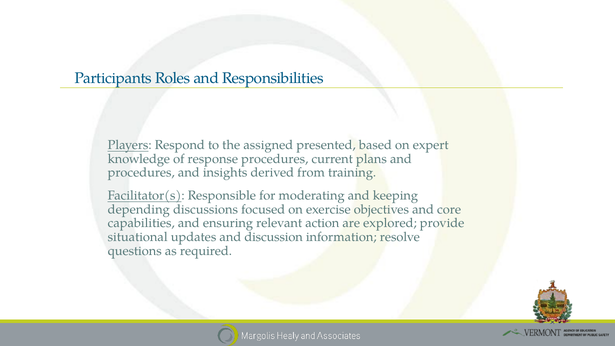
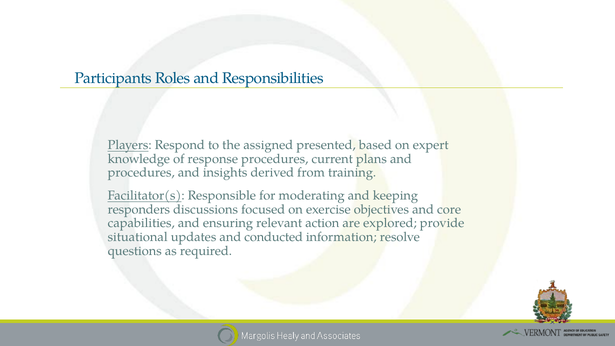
depending: depending -> responders
discussion: discussion -> conducted
